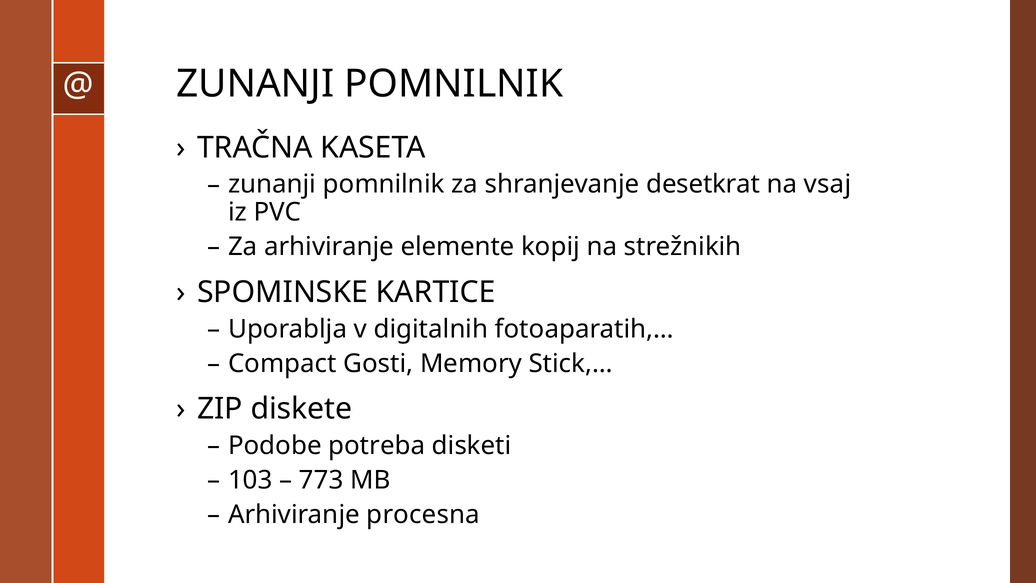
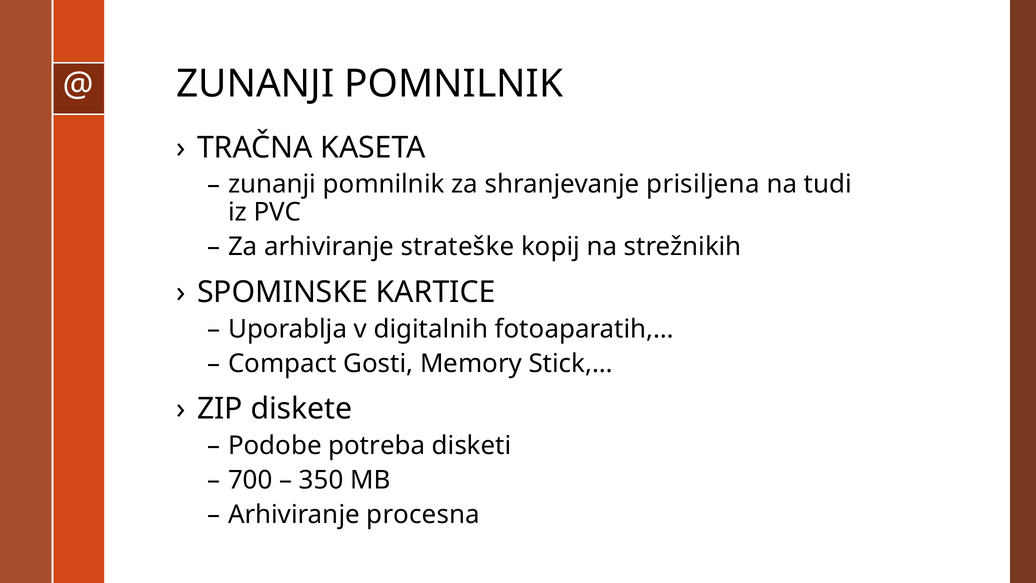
desetkrat: desetkrat -> prisiljena
vsaj: vsaj -> tudi
elemente: elemente -> strateške
103: 103 -> 700
773: 773 -> 350
